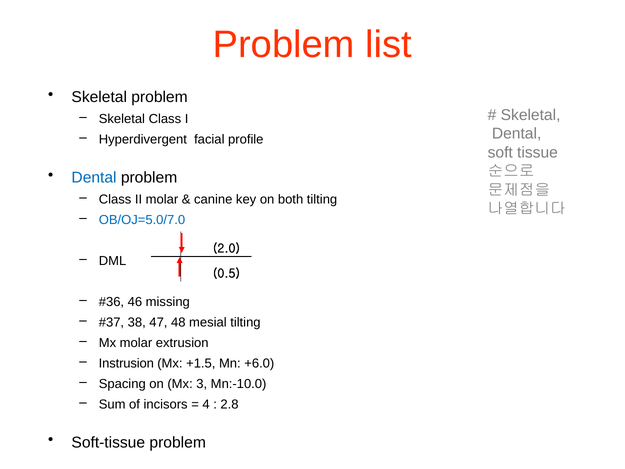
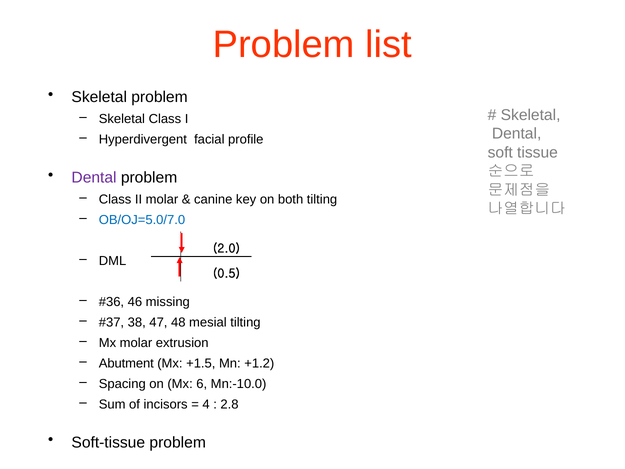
Dental at (94, 177) colour: blue -> purple
Instrusion: Instrusion -> Abutment
+6.0: +6.0 -> +1.2
3: 3 -> 6
